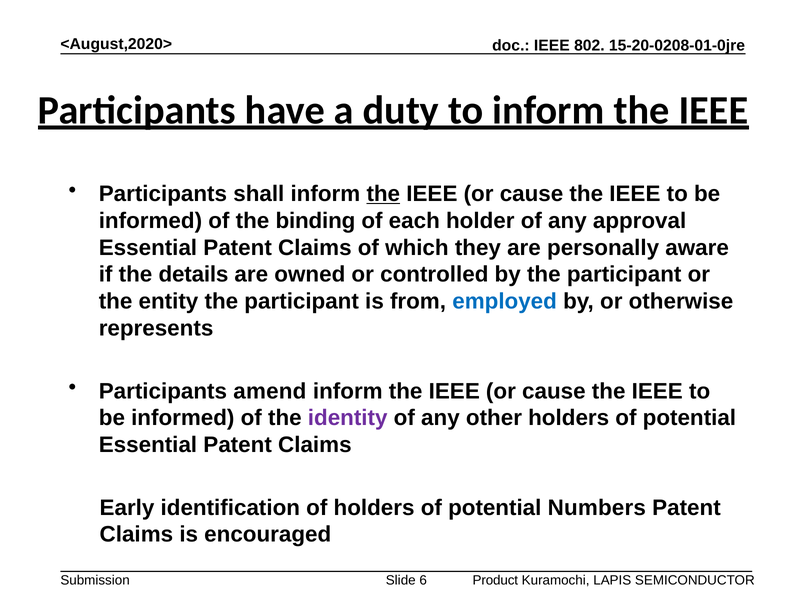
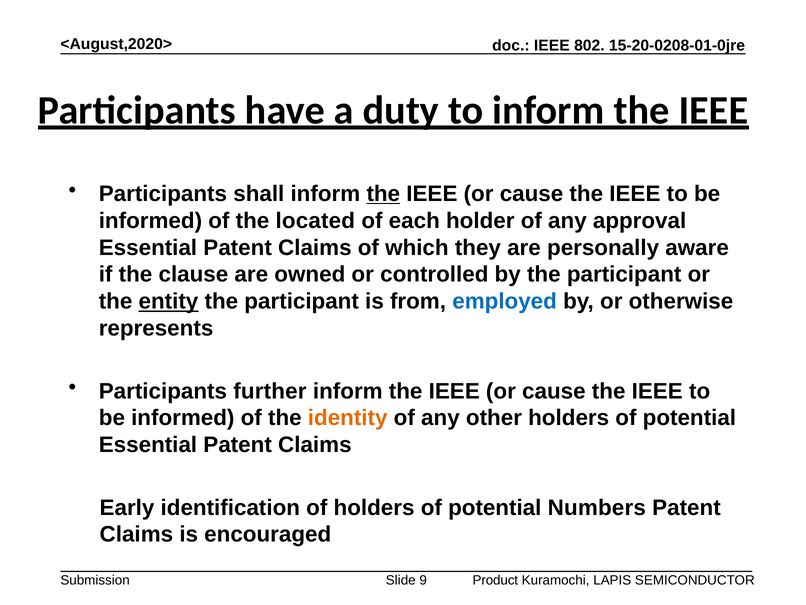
binding: binding -> located
details: details -> clause
entity underline: none -> present
amend: amend -> further
identity colour: purple -> orange
6: 6 -> 9
